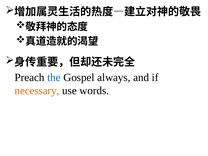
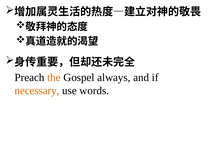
the colour: blue -> orange
